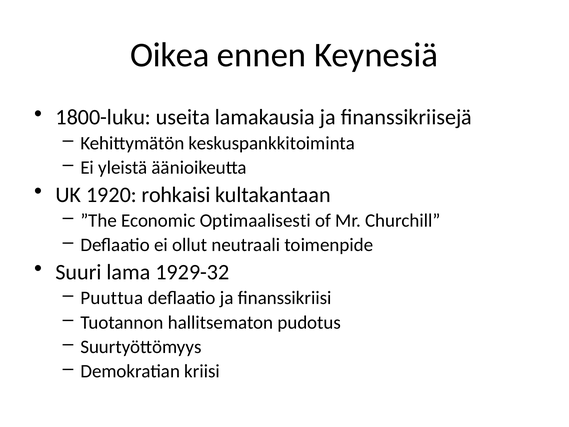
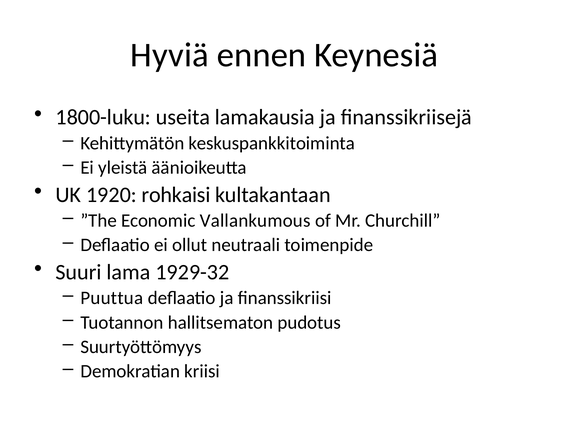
Oikea: Oikea -> Hyviä
Optimaalisesti: Optimaalisesti -> Vallankumous
